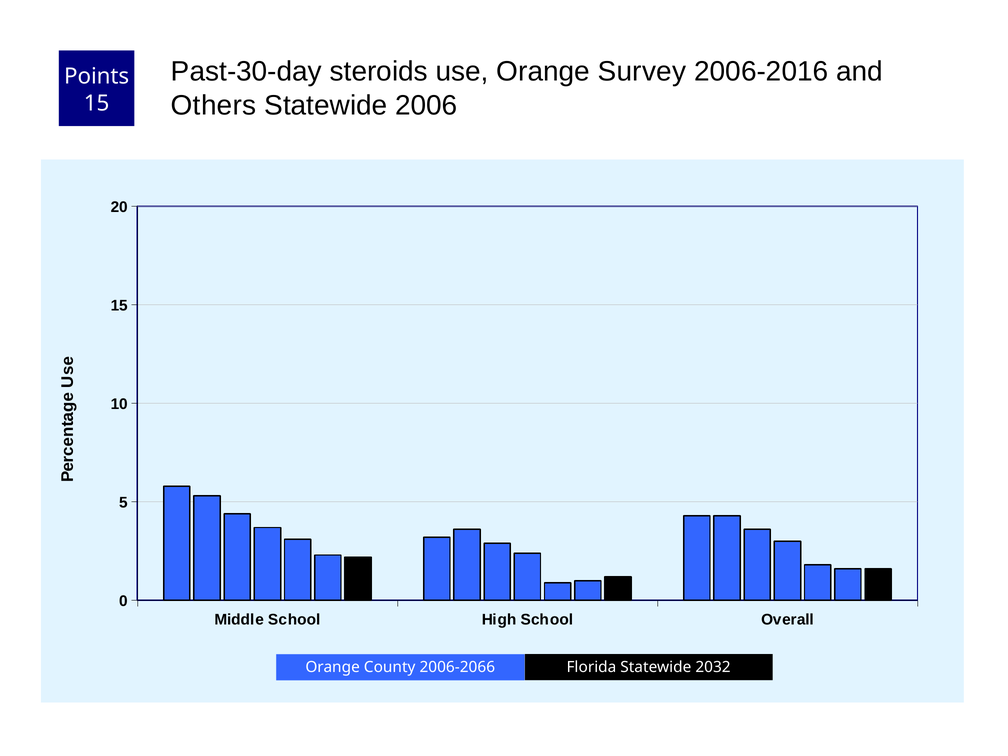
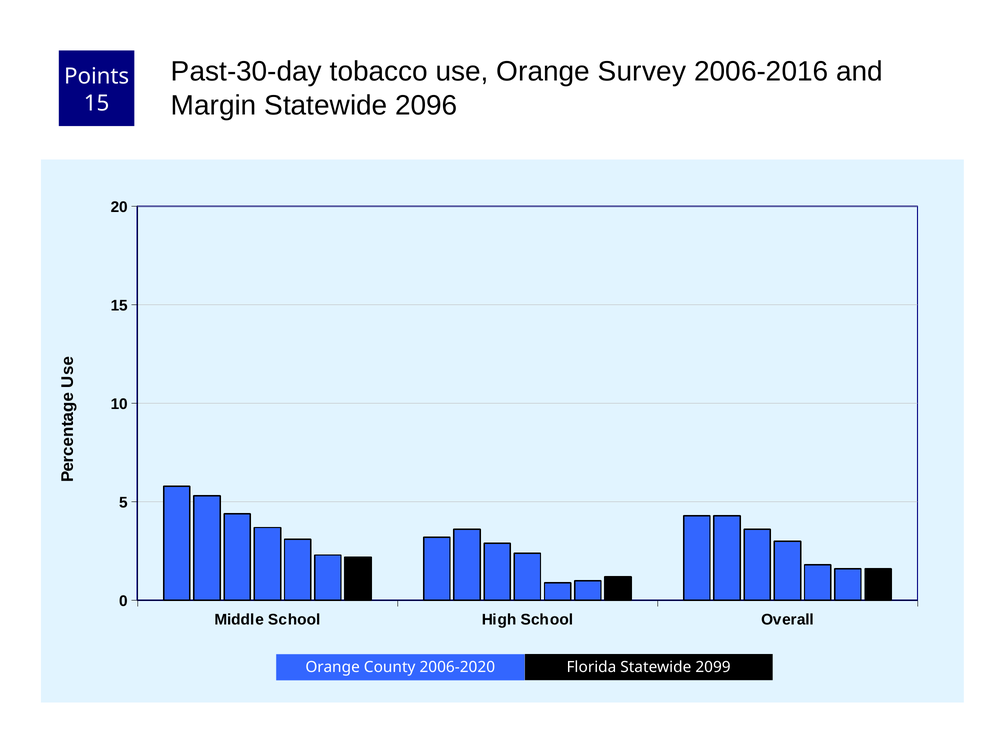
steroids: steroids -> tobacco
Others: Others -> Margin
2006: 2006 -> 2096
2006-2066: 2006-2066 -> 2006-2020
2032: 2032 -> 2099
